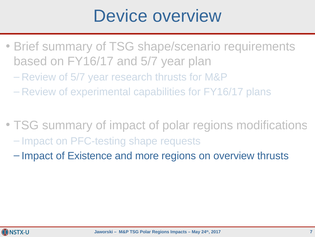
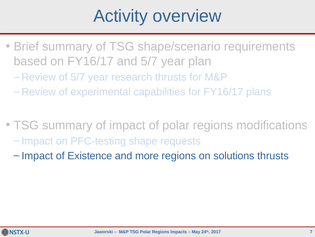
Device: Device -> Activity
on overview: overview -> solutions
